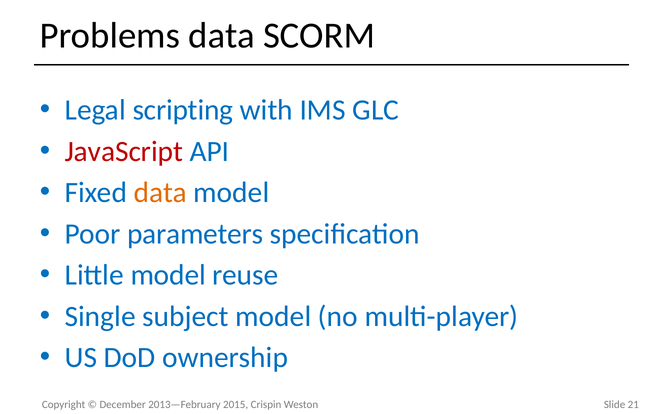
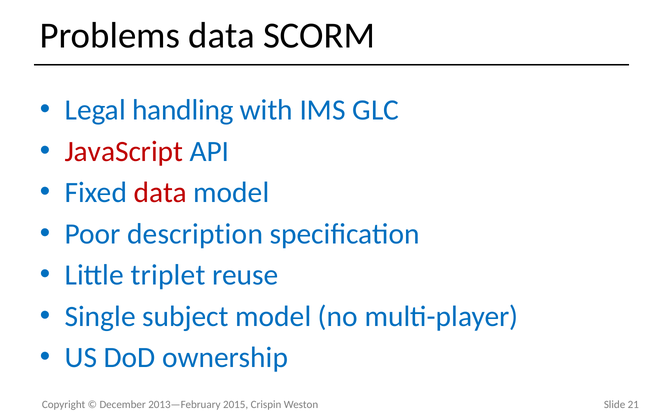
scripting: scripting -> handling
data at (160, 193) colour: orange -> red
parameters: parameters -> description
Little model: model -> triplet
